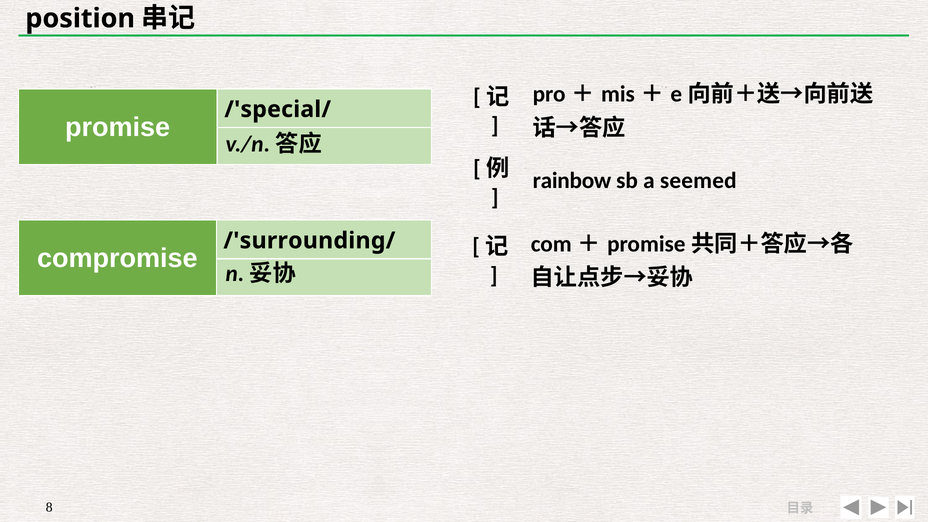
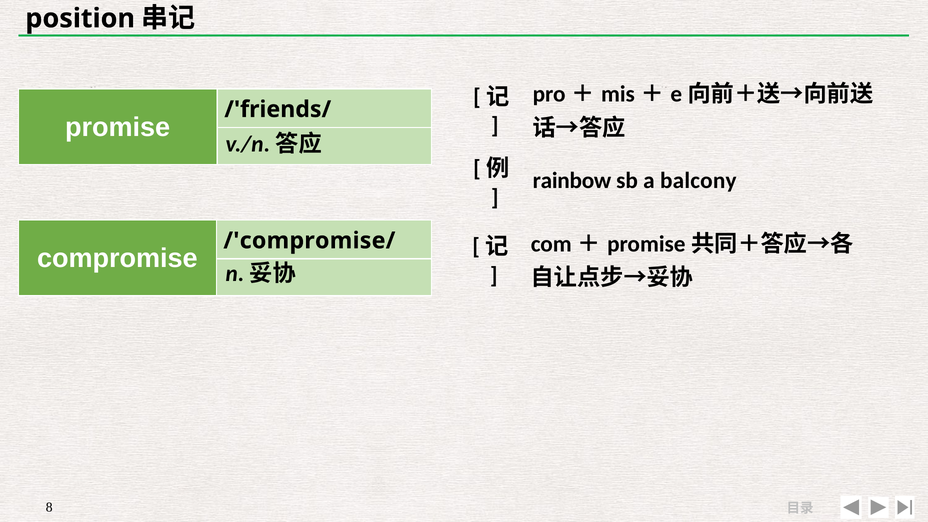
/'special/: /'special/ -> /'friends/
seemed: seemed -> balcony
/'surrounding/: /'surrounding/ -> /'compromise/
